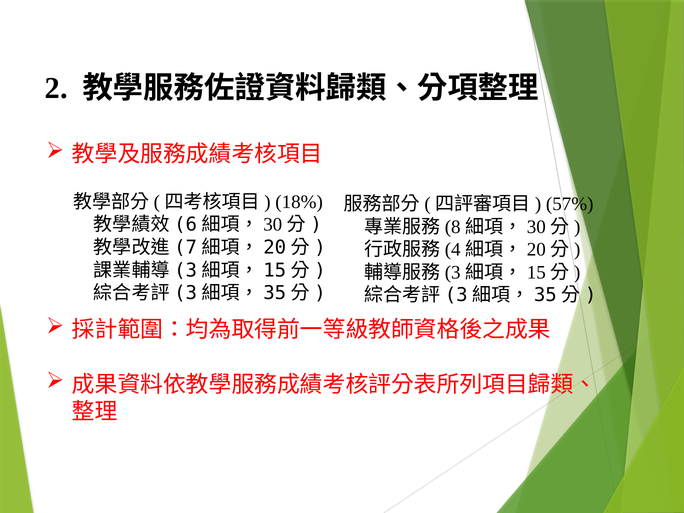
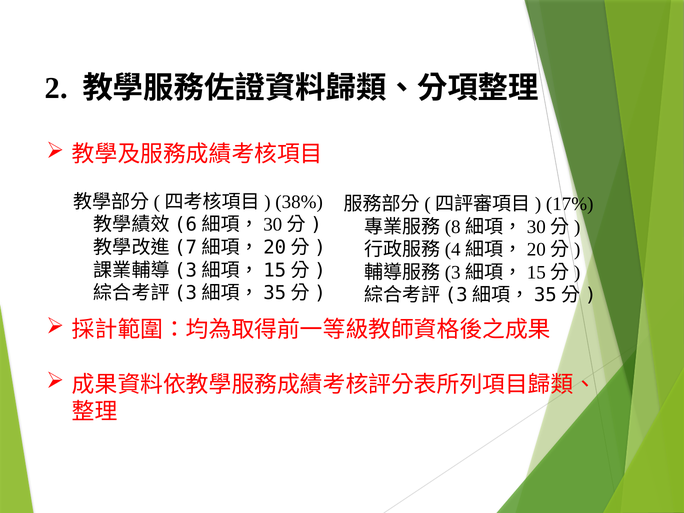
18%: 18% -> 38%
57%: 57% -> 17%
